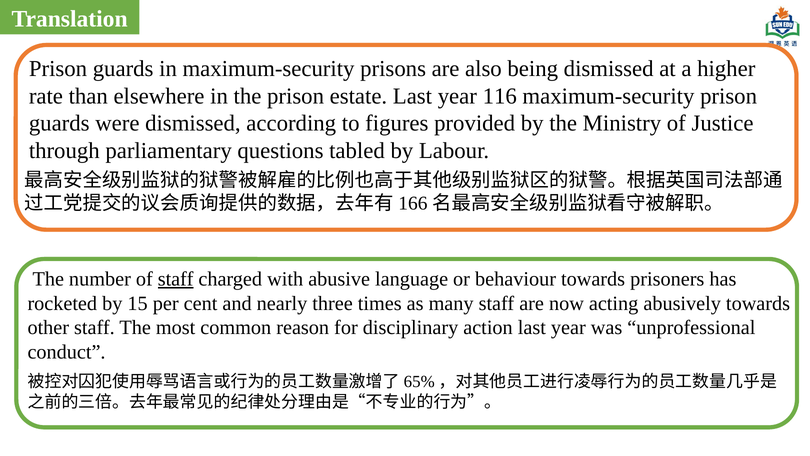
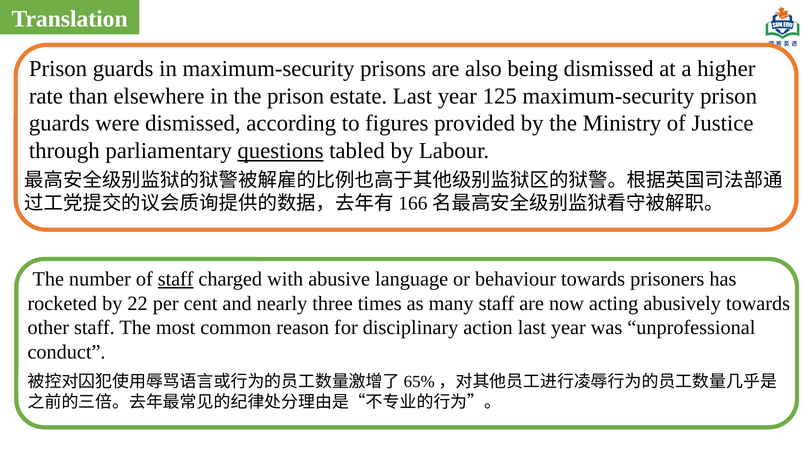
116: 116 -> 125
questions underline: none -> present
15: 15 -> 22
